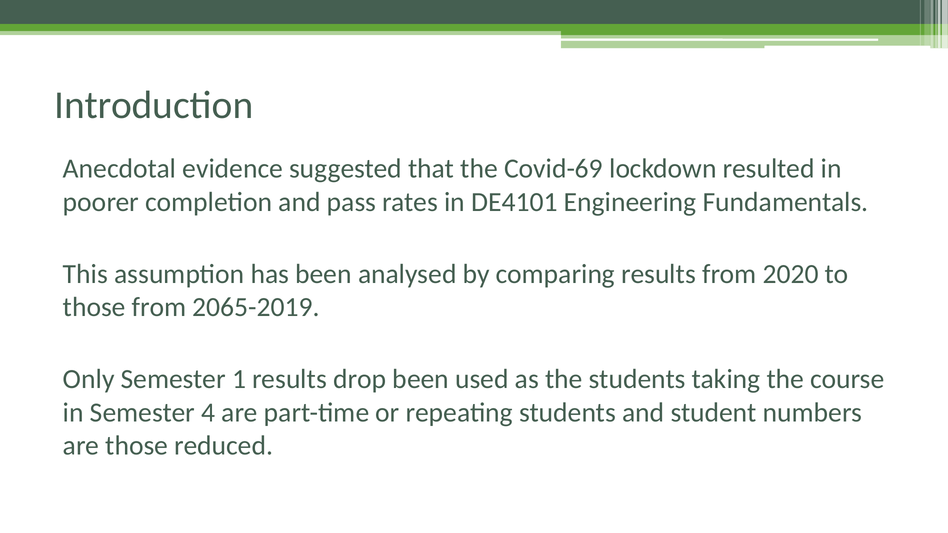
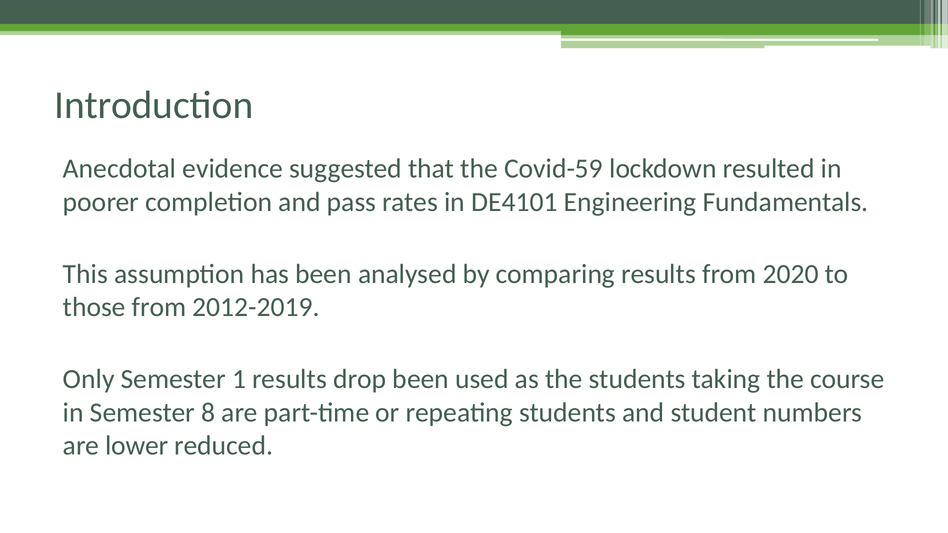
Covid-69: Covid-69 -> Covid-59
2065-2019: 2065-2019 -> 2012-2019
4: 4 -> 8
are those: those -> lower
